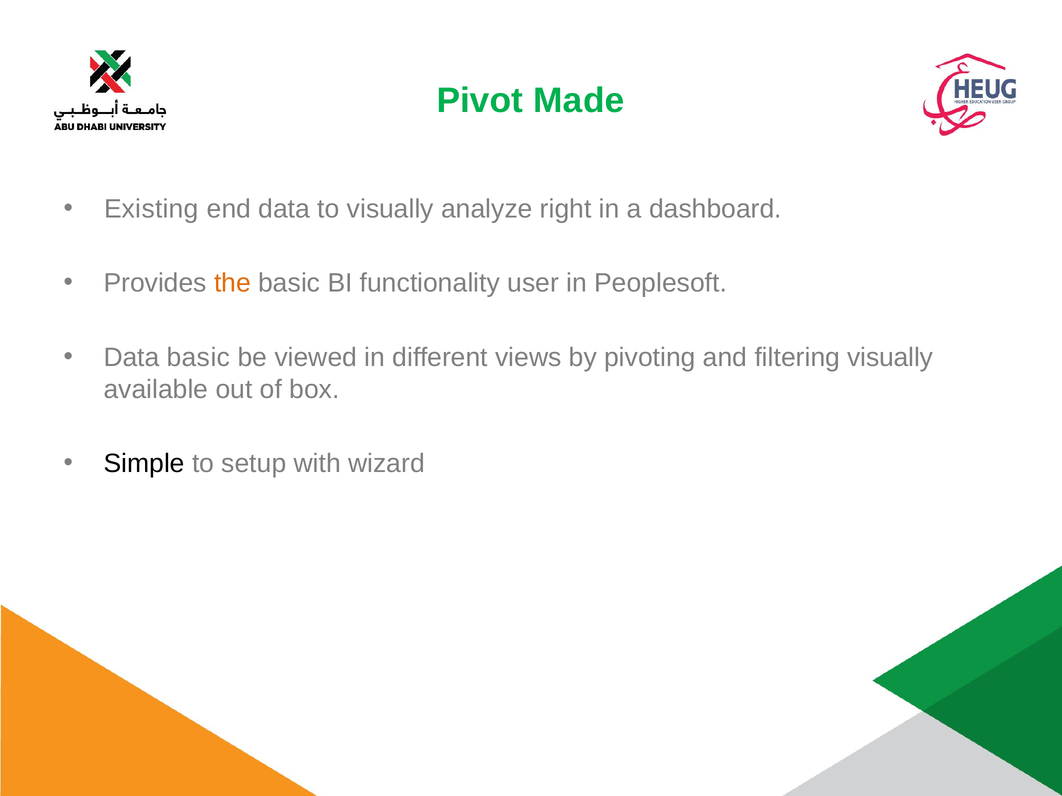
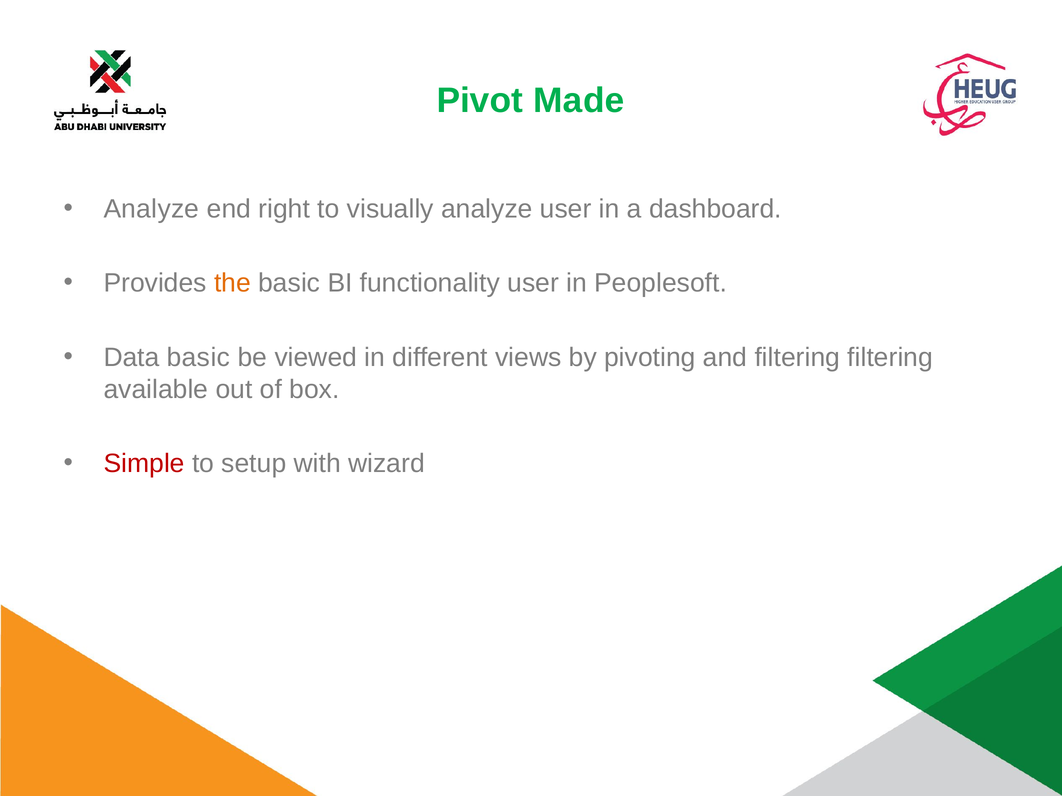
Existing at (151, 209): Existing -> Analyze
end data: data -> right
analyze right: right -> user
filtering visually: visually -> filtering
Simple colour: black -> red
